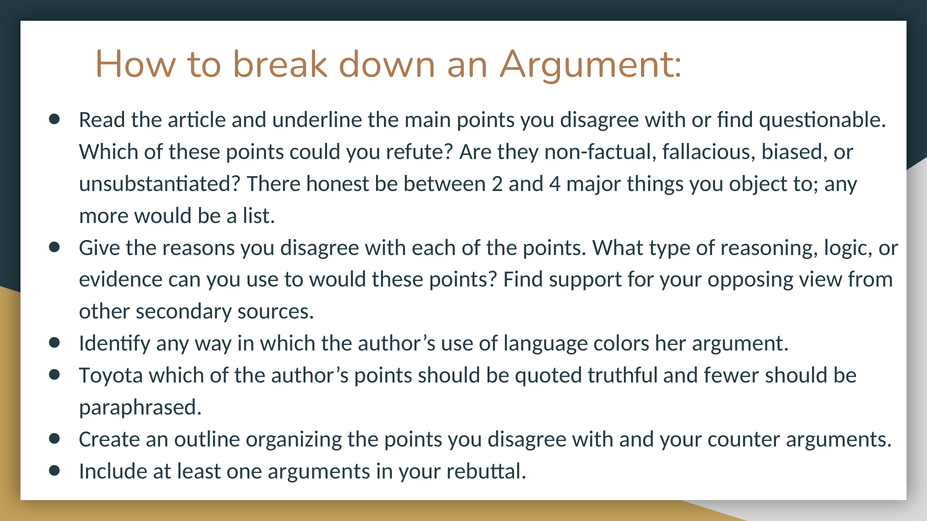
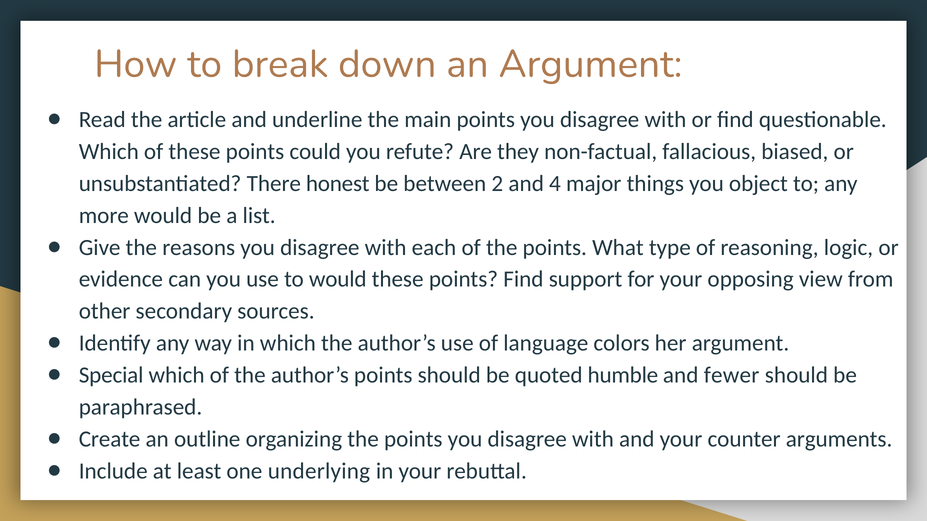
Toyota: Toyota -> Special
truthful: truthful -> humble
one arguments: arguments -> underlying
